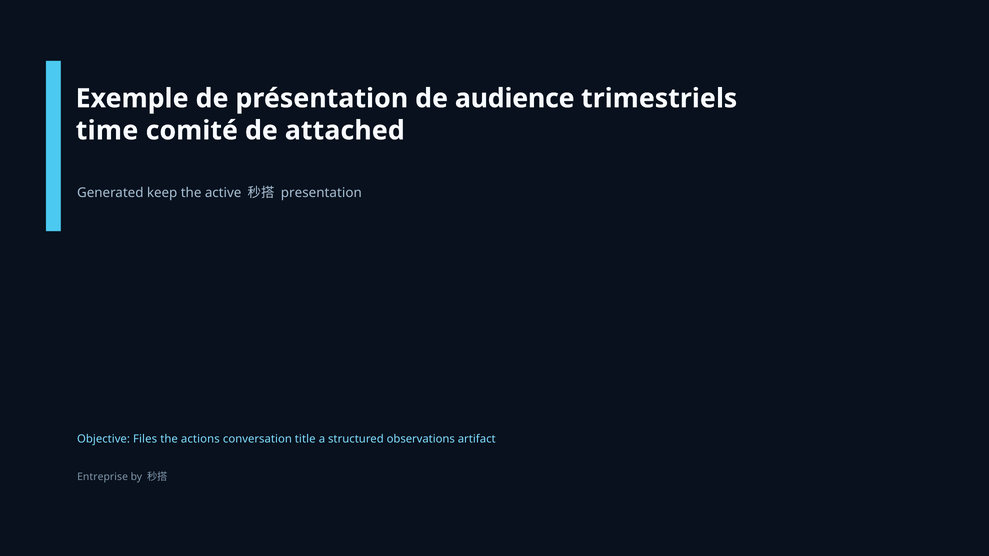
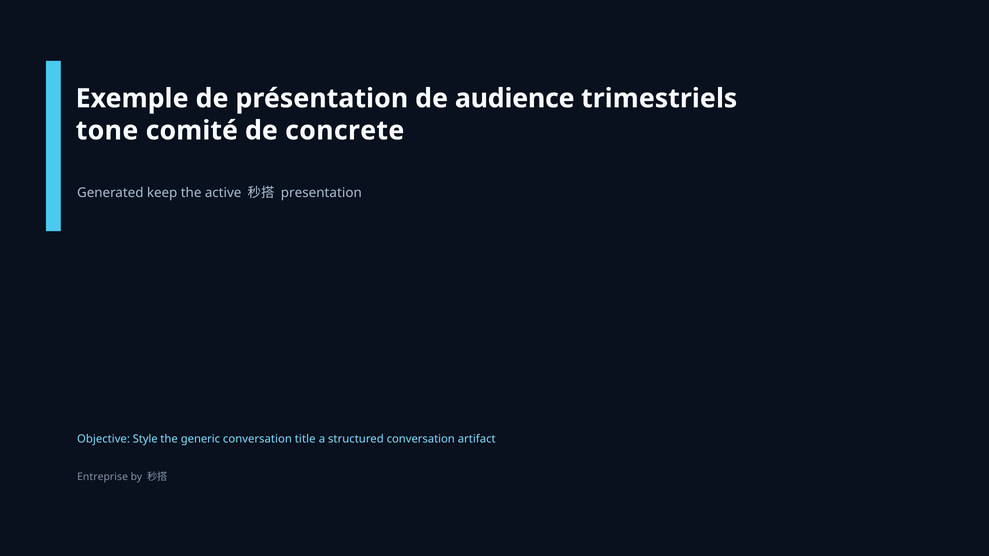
time: time -> tone
attached: attached -> concrete
Files: Files -> Style
actions: actions -> generic
structured observations: observations -> conversation
